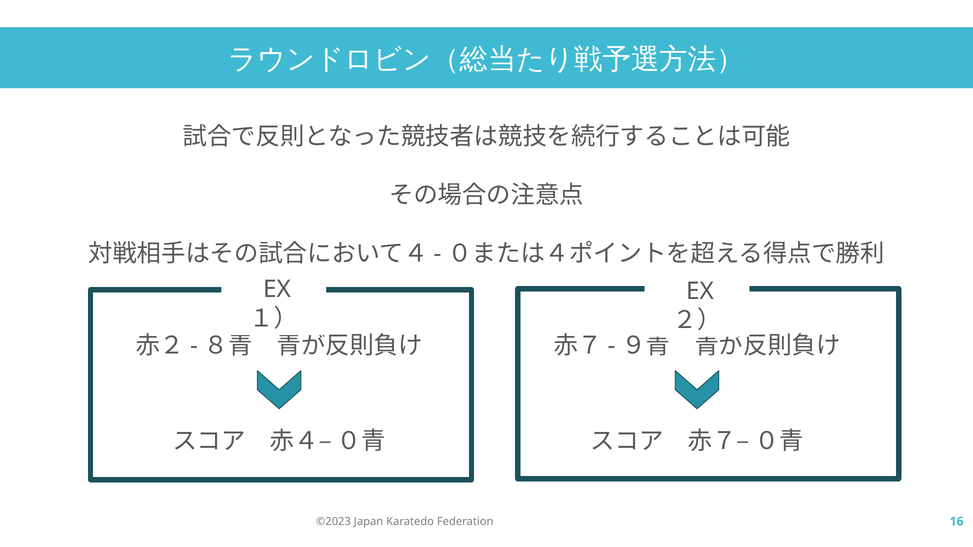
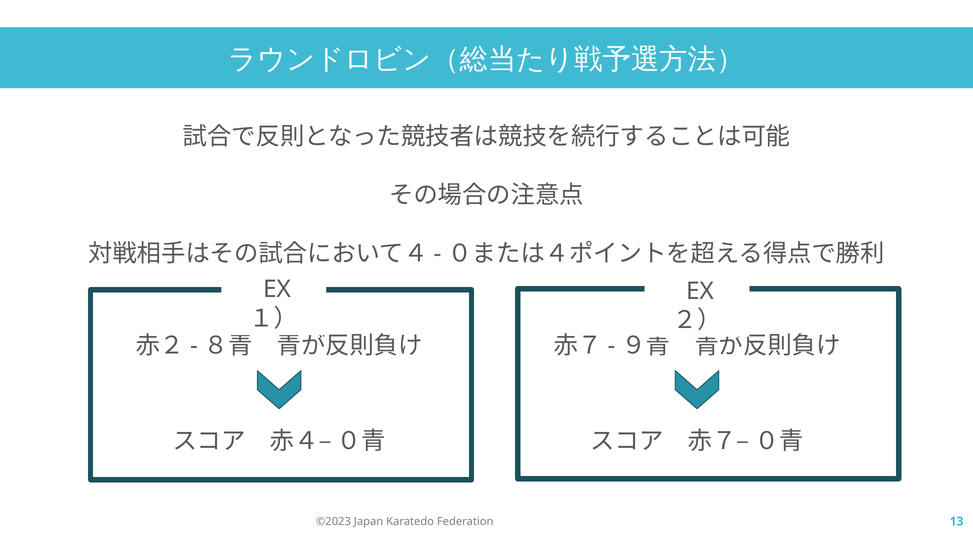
16: 16 -> 13
